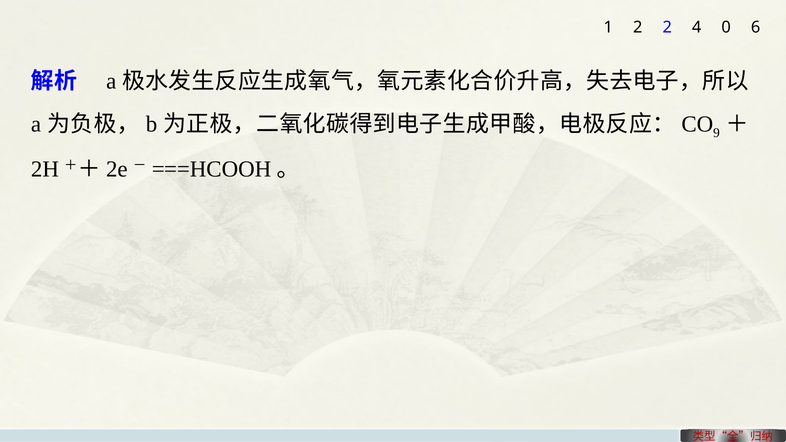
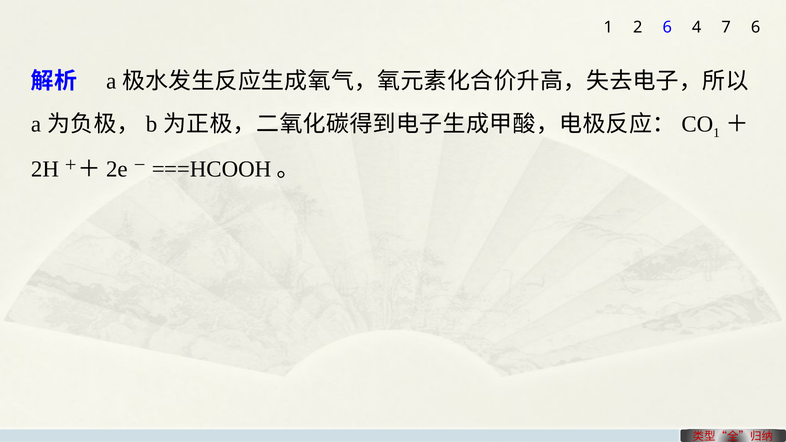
2 2: 2 -> 6
0: 0 -> 7
9 at (716, 133): 9 -> 1
